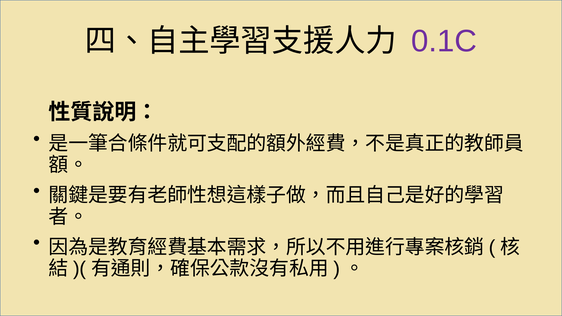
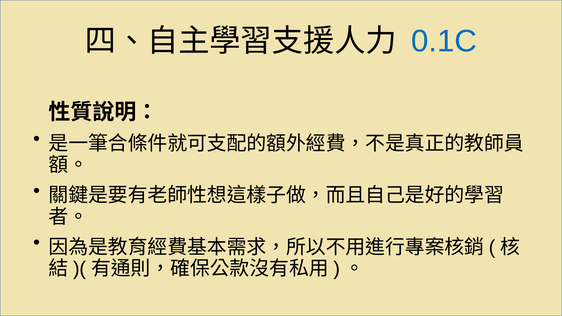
0.1C colour: purple -> blue
